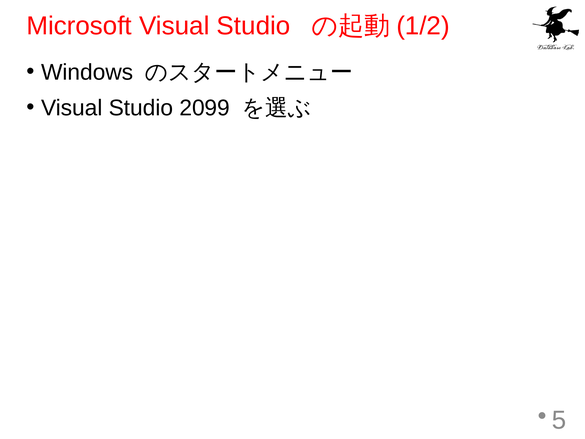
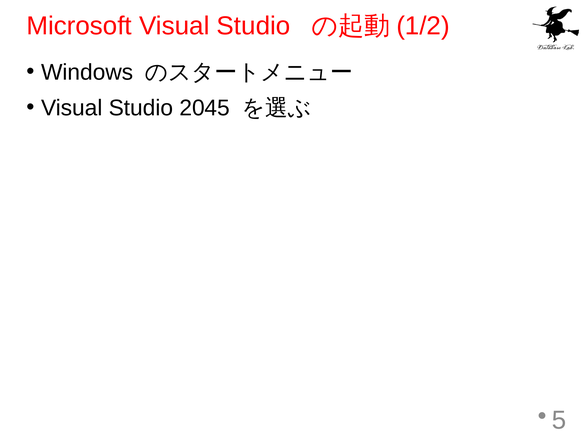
2099: 2099 -> 2045
